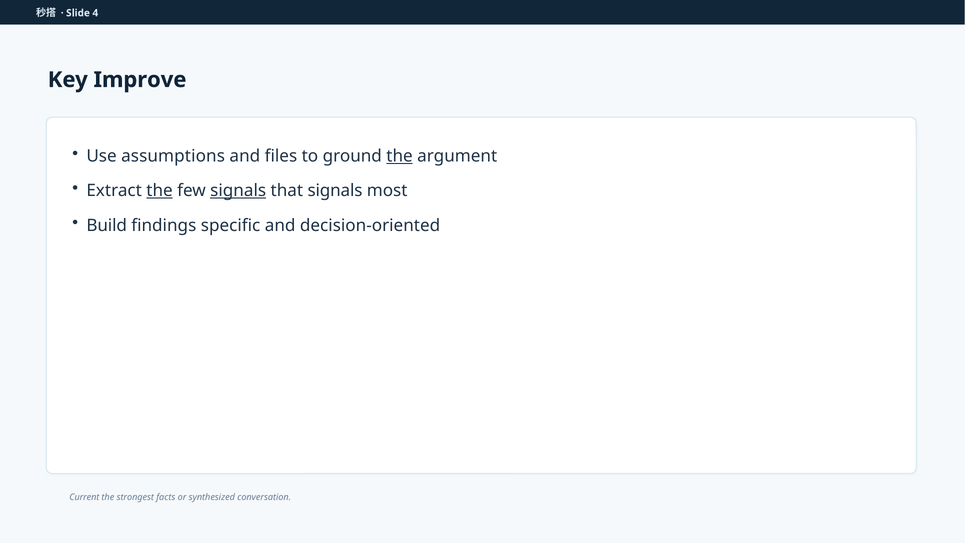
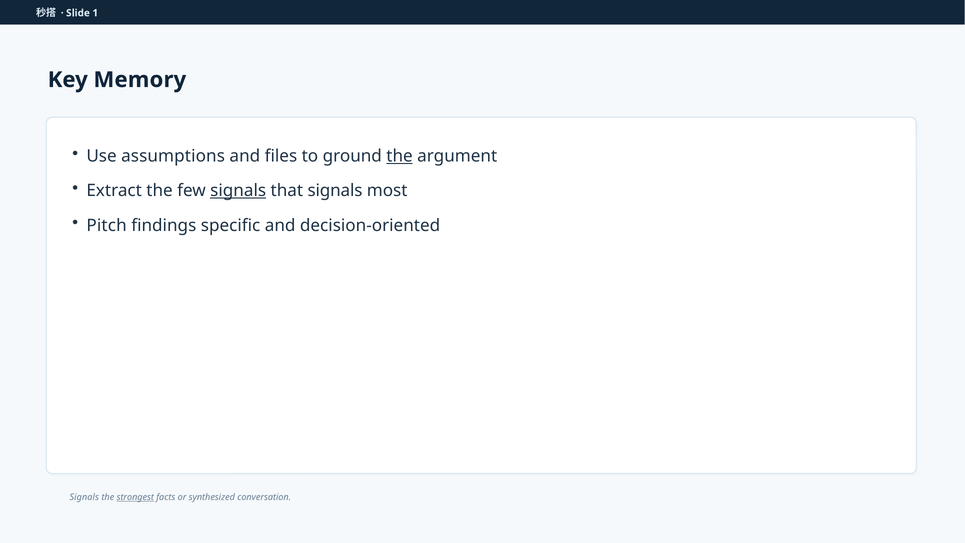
4: 4 -> 1
Improve: Improve -> Memory
the at (160, 191) underline: present -> none
Build: Build -> Pitch
Current at (84, 497): Current -> Signals
strongest underline: none -> present
